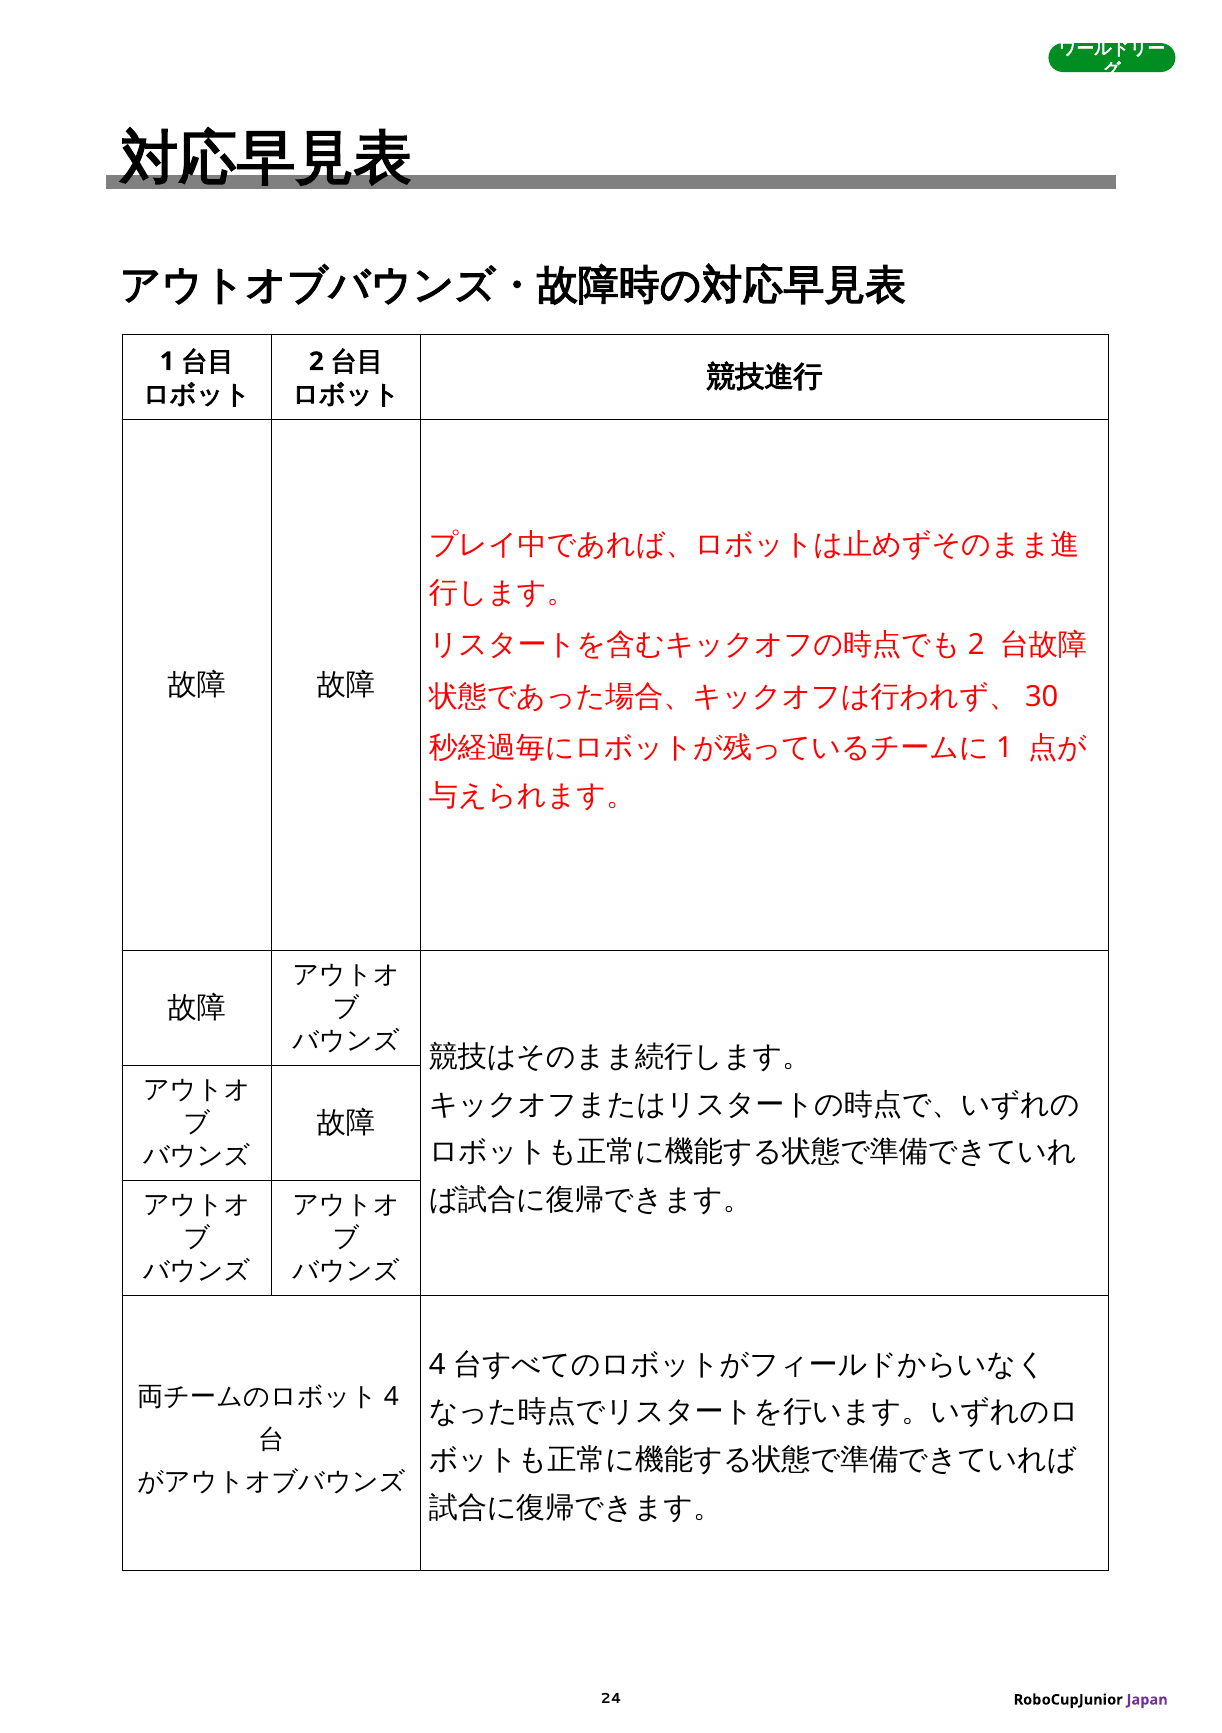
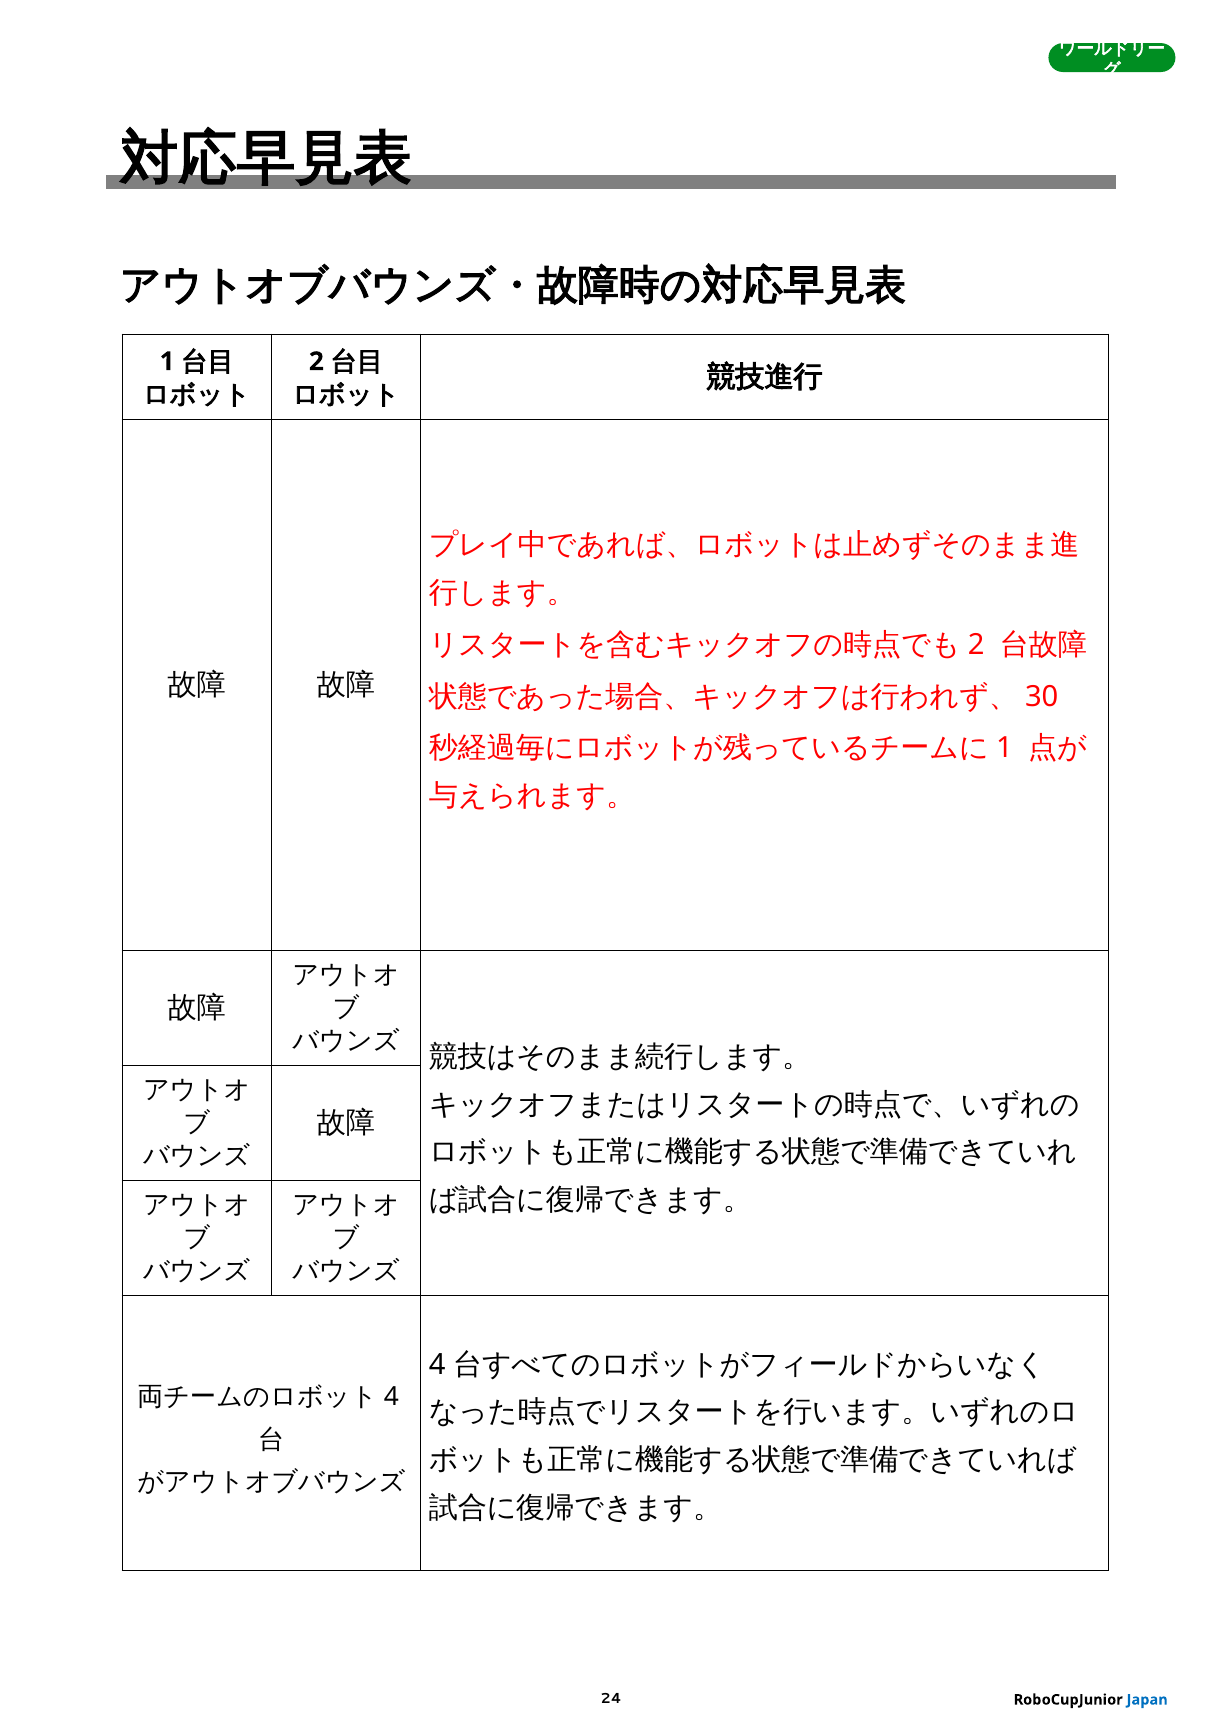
Japan colour: purple -> blue
